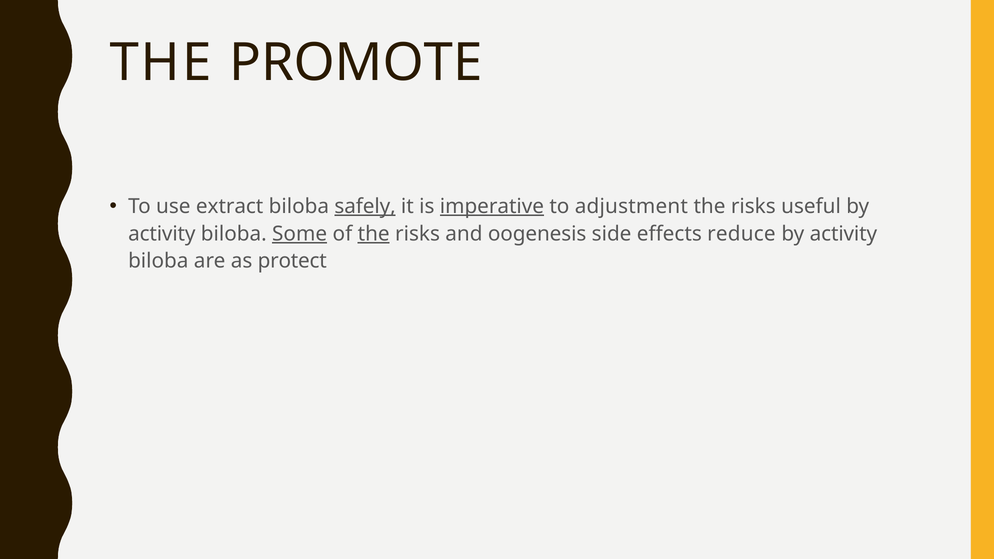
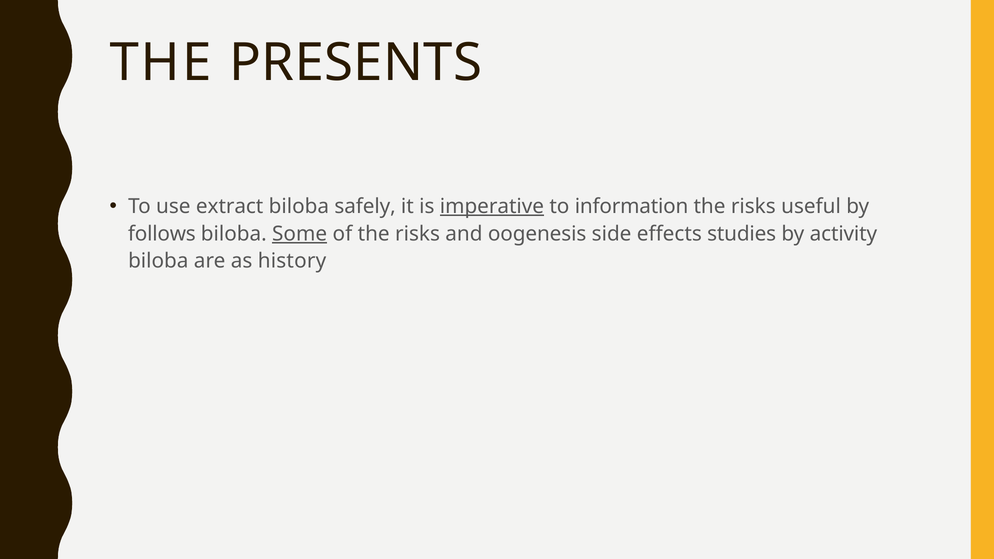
PROMOTE: PROMOTE -> PRESENTS
safely underline: present -> none
adjustment: adjustment -> information
activity at (162, 234): activity -> follows
the at (374, 234) underline: present -> none
reduce: reduce -> studies
protect: protect -> history
